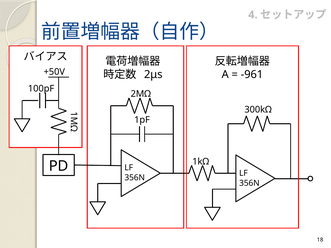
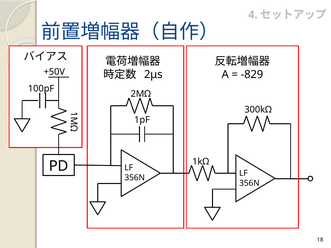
-961: -961 -> -829
